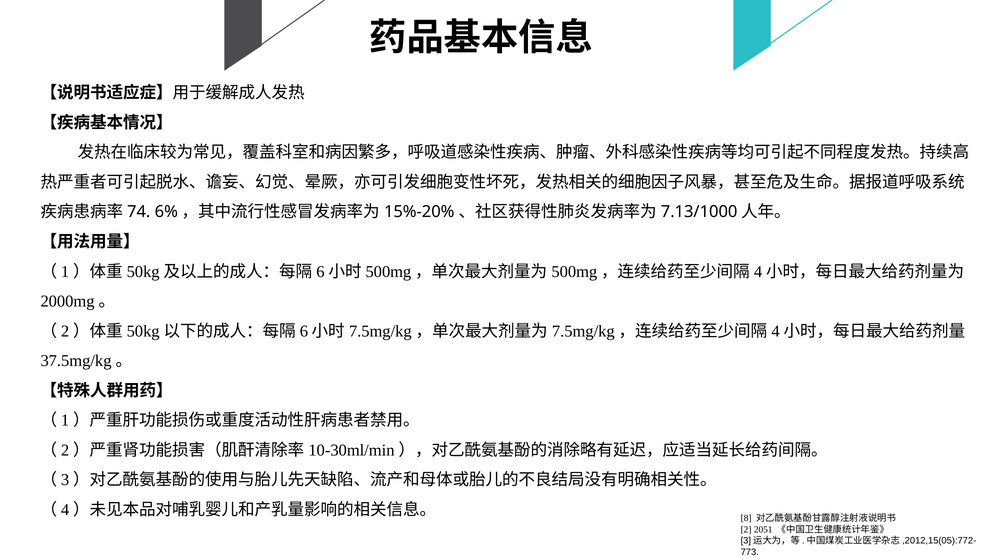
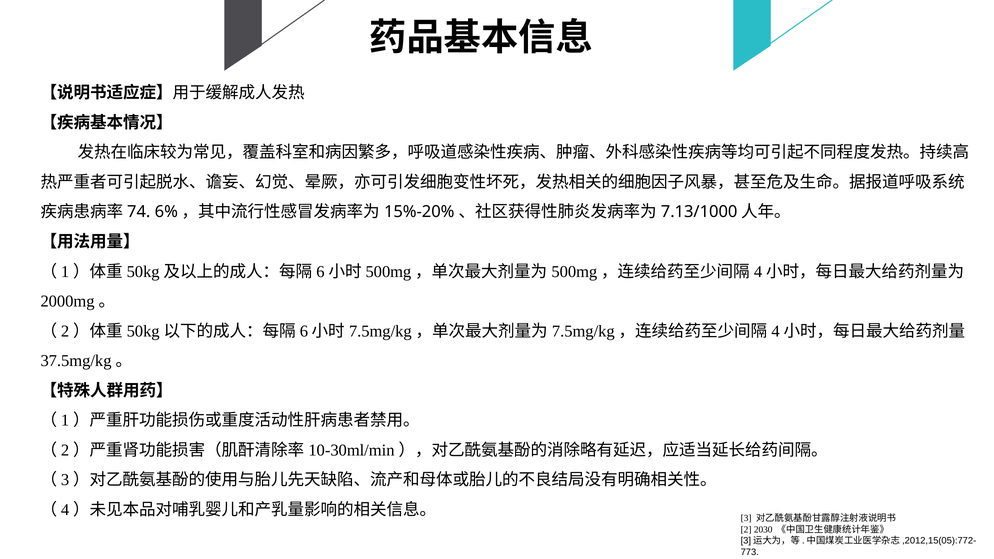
8: 8 -> 3
2051: 2051 -> 2030
